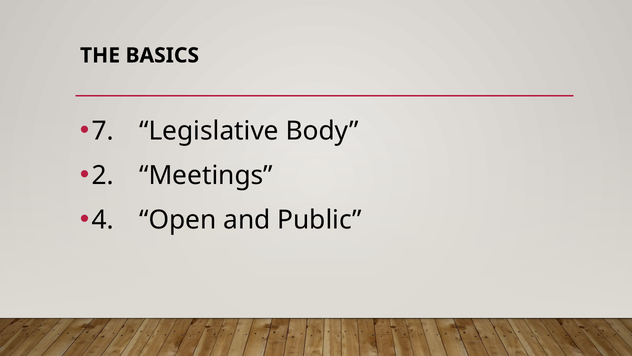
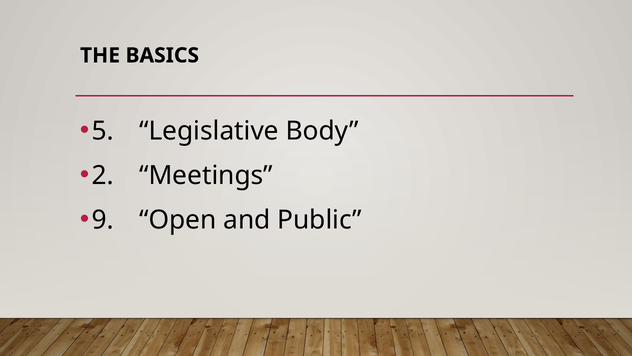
7: 7 -> 5
4: 4 -> 9
